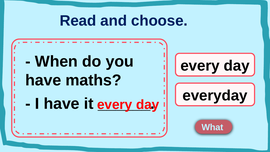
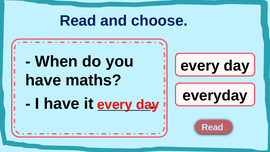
What at (212, 127): What -> Read
